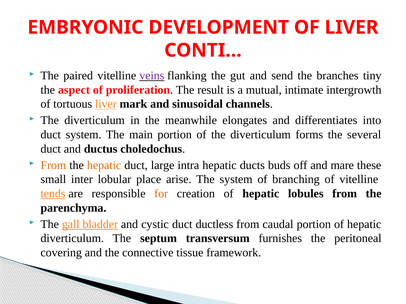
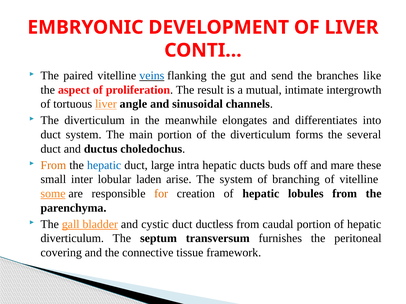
veins colour: purple -> blue
tiny: tiny -> like
mark: mark -> angle
hepatic at (104, 165) colour: orange -> blue
place: place -> laden
tends: tends -> some
